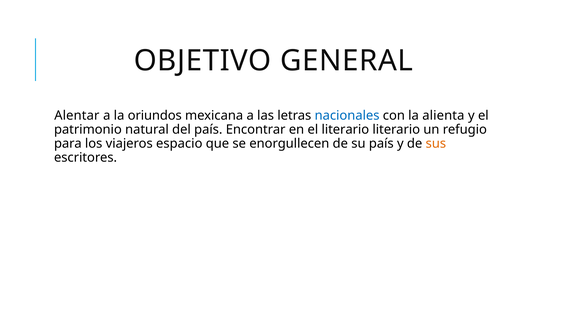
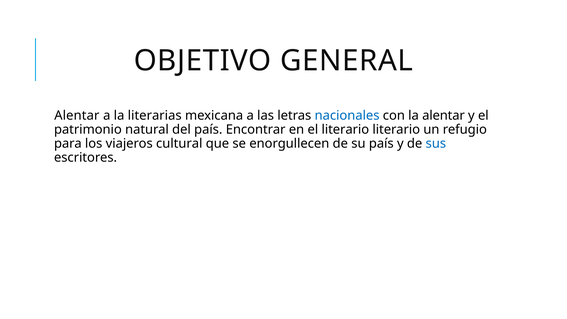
oriundos: oriundos -> literarias
la alienta: alienta -> alentar
espacio: espacio -> cultural
sus colour: orange -> blue
